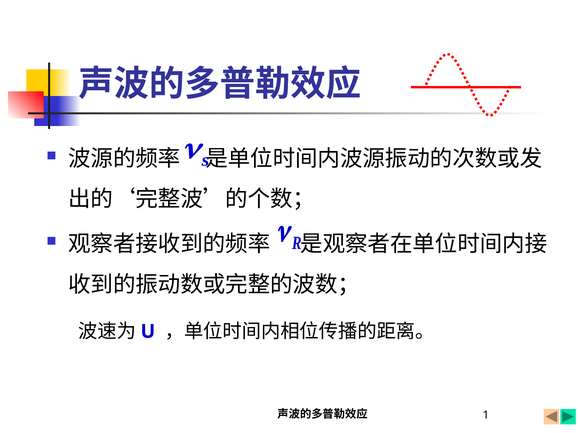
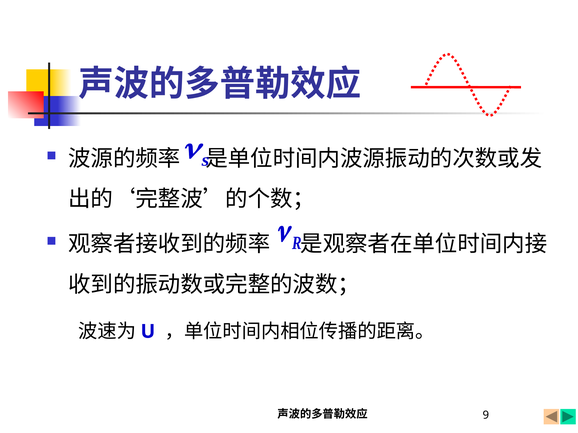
1: 1 -> 9
